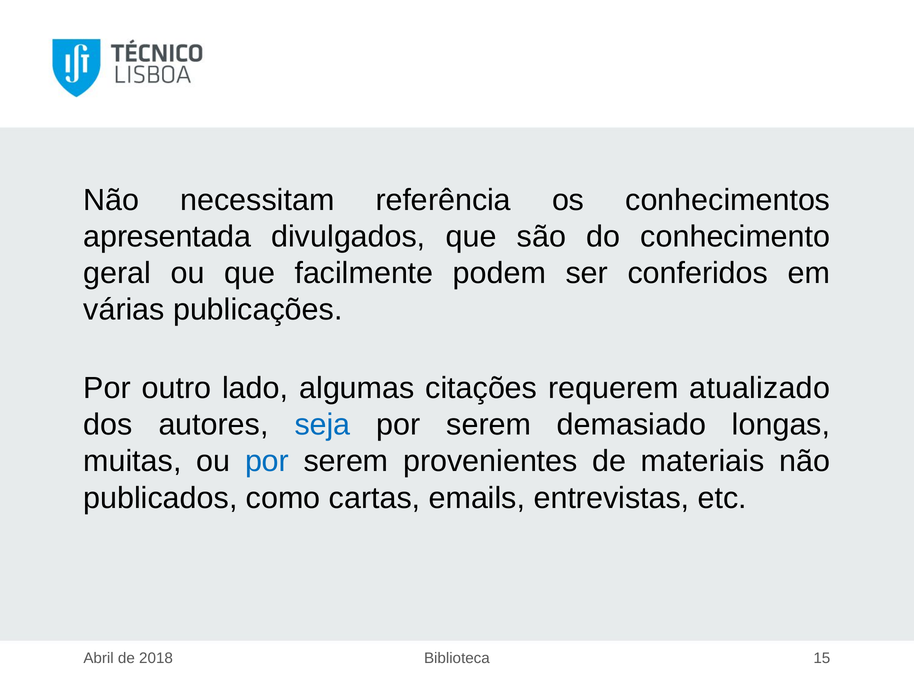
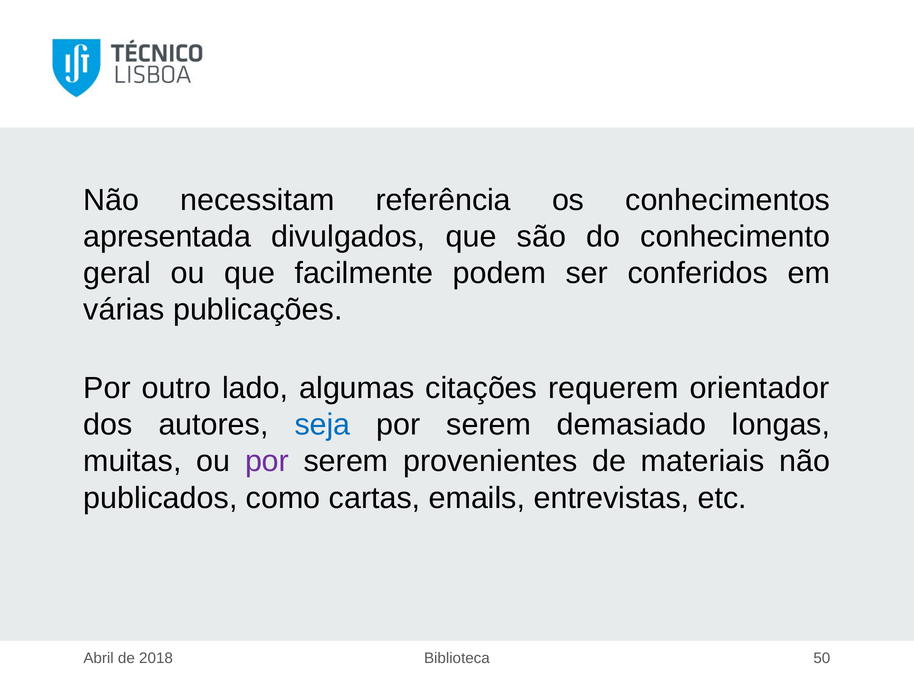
atualizado: atualizado -> orientador
por at (267, 461) colour: blue -> purple
15: 15 -> 50
